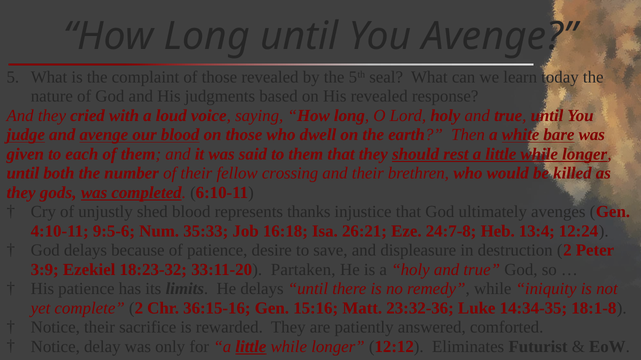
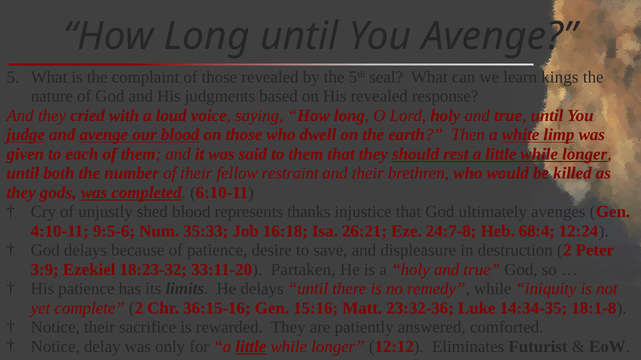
today: today -> kings
bare: bare -> limp
crossing: crossing -> restraint
13:4: 13:4 -> 68:4
